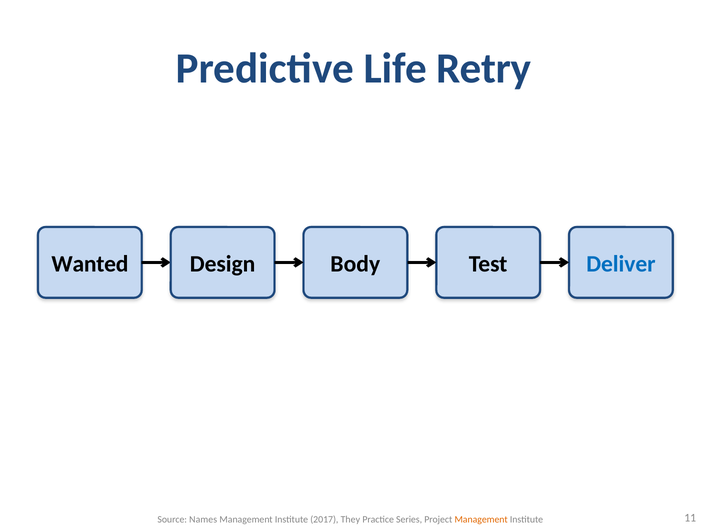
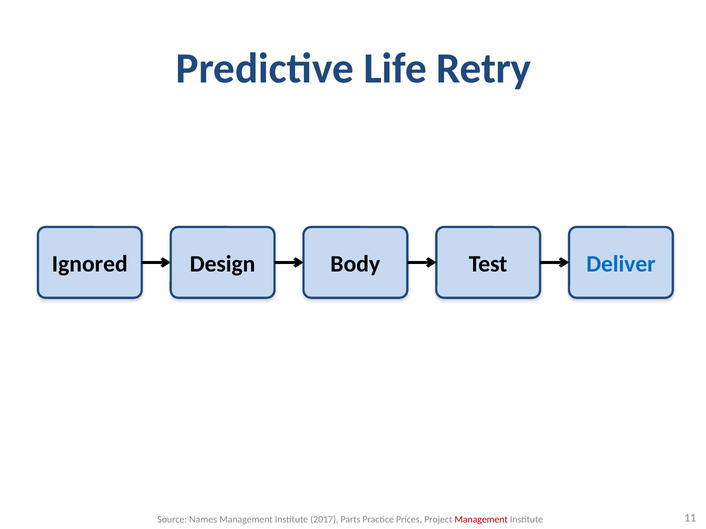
Wanted: Wanted -> Ignored
They: They -> Parts
Series: Series -> Prices
Management at (481, 520) colour: orange -> red
